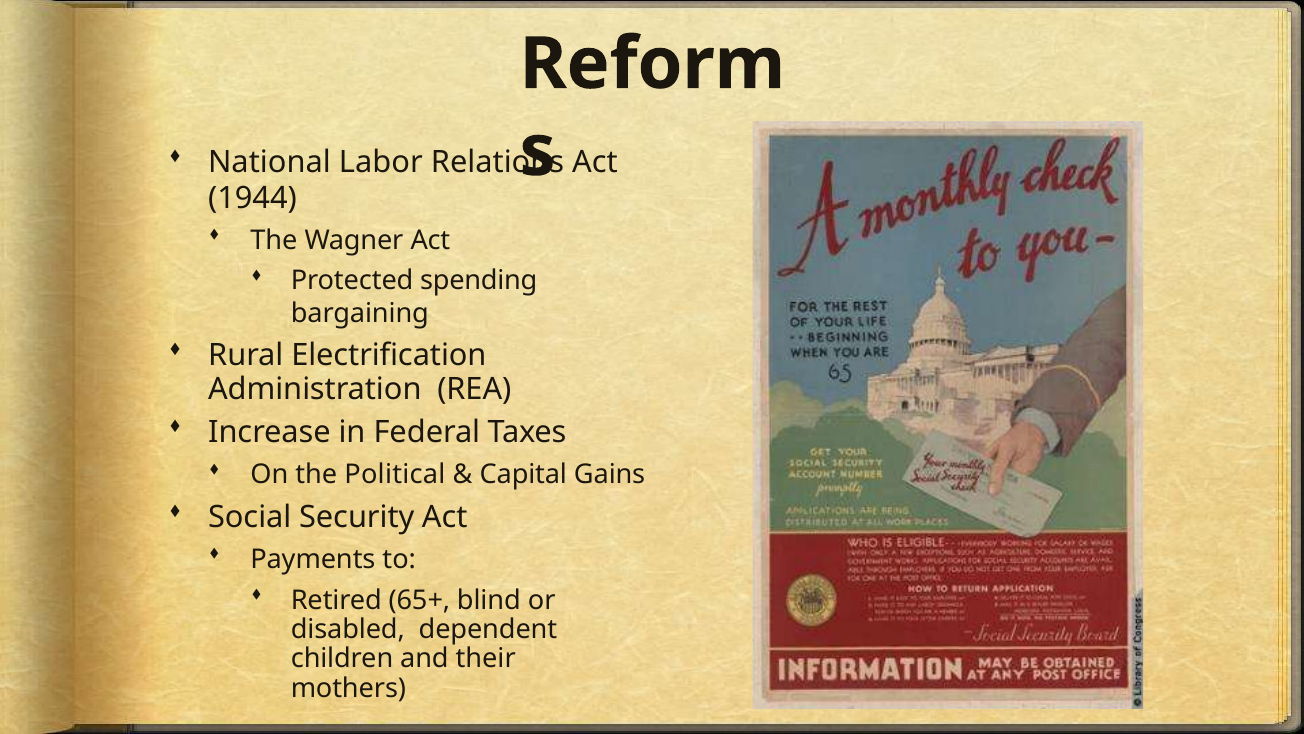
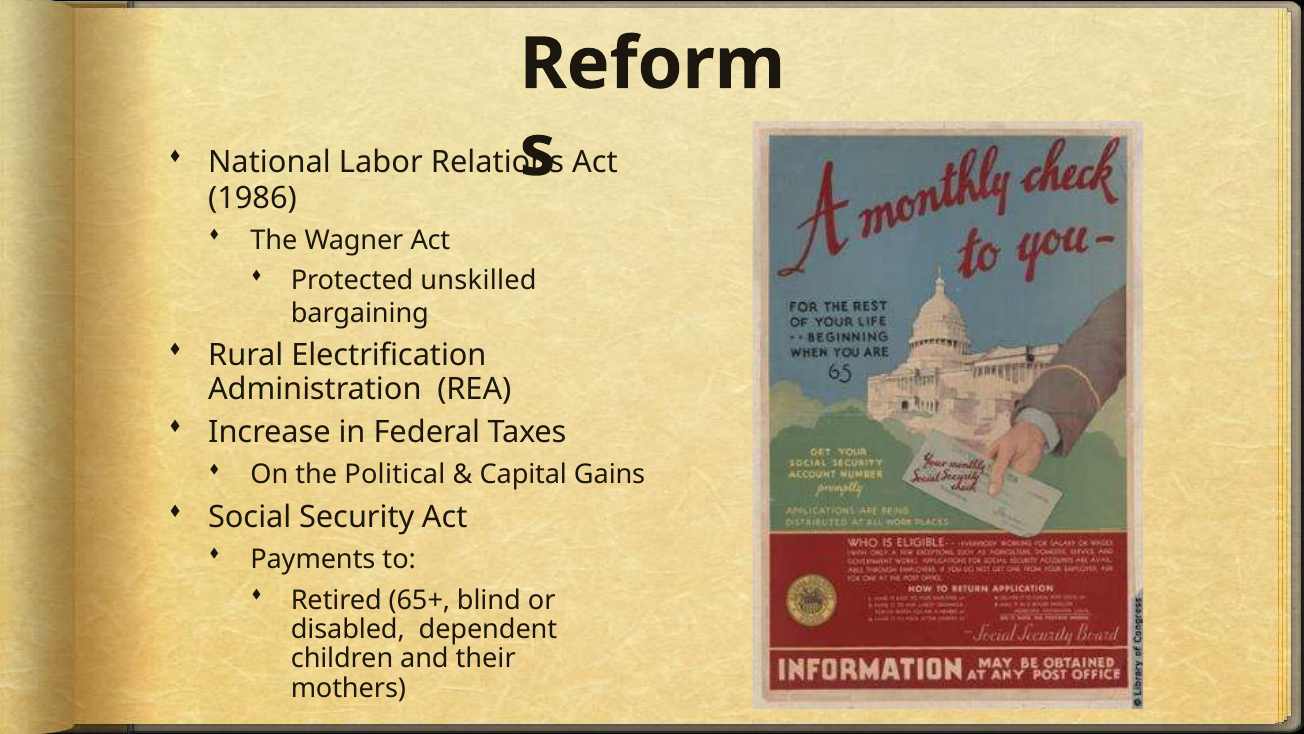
1944: 1944 -> 1986
spending: spending -> unskilled
